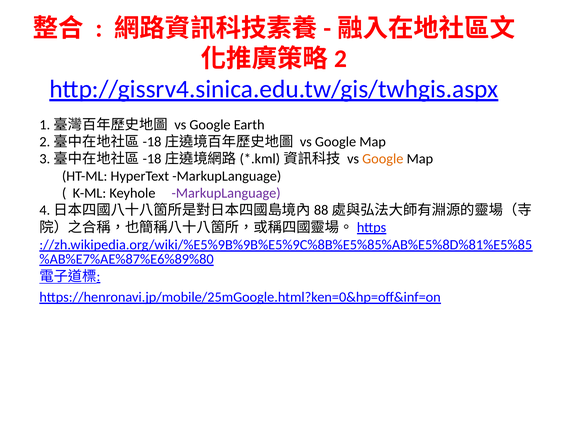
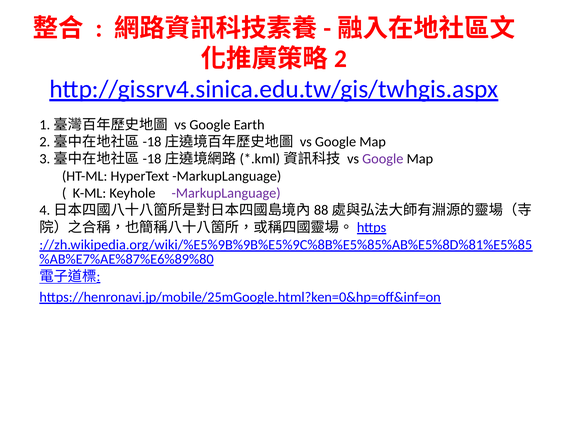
Google at (383, 159) colour: orange -> purple
